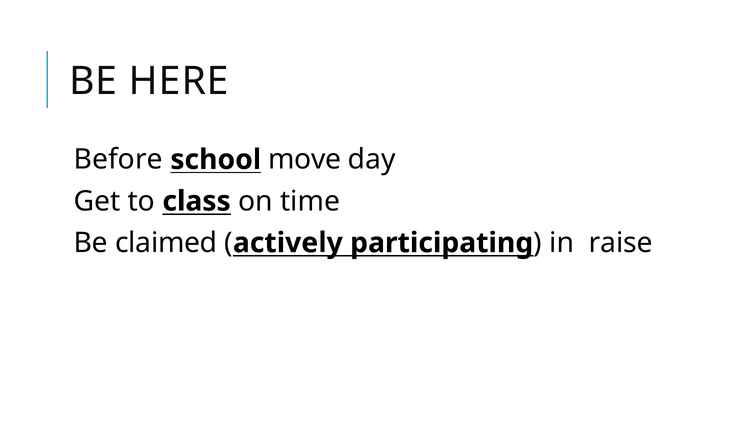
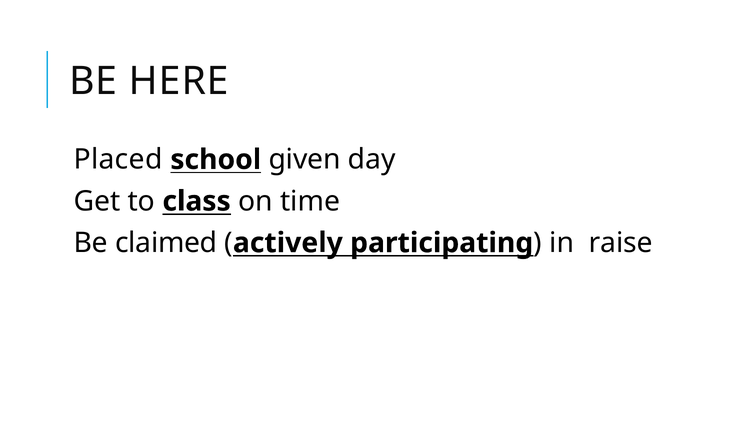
Before: Before -> Placed
move: move -> given
